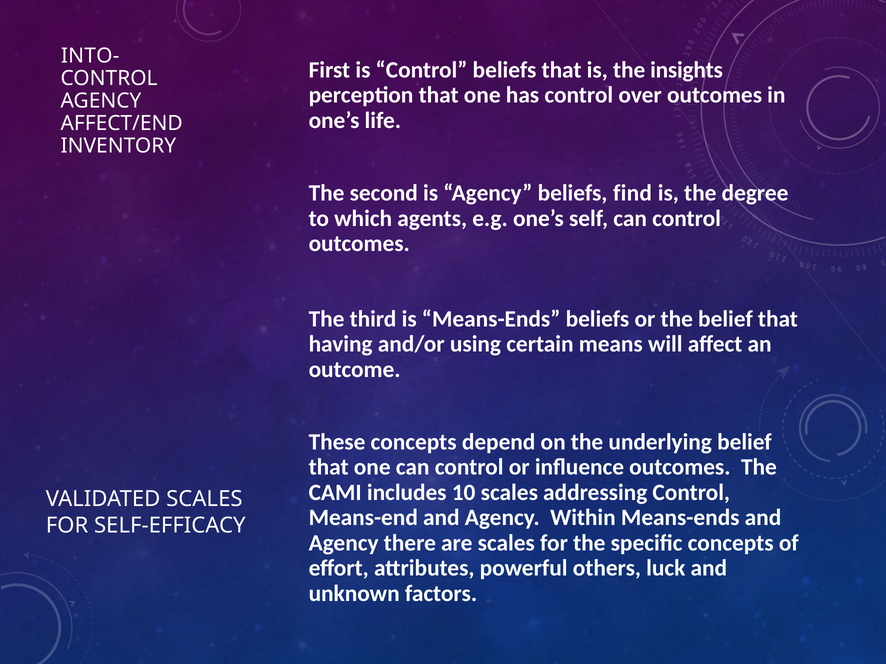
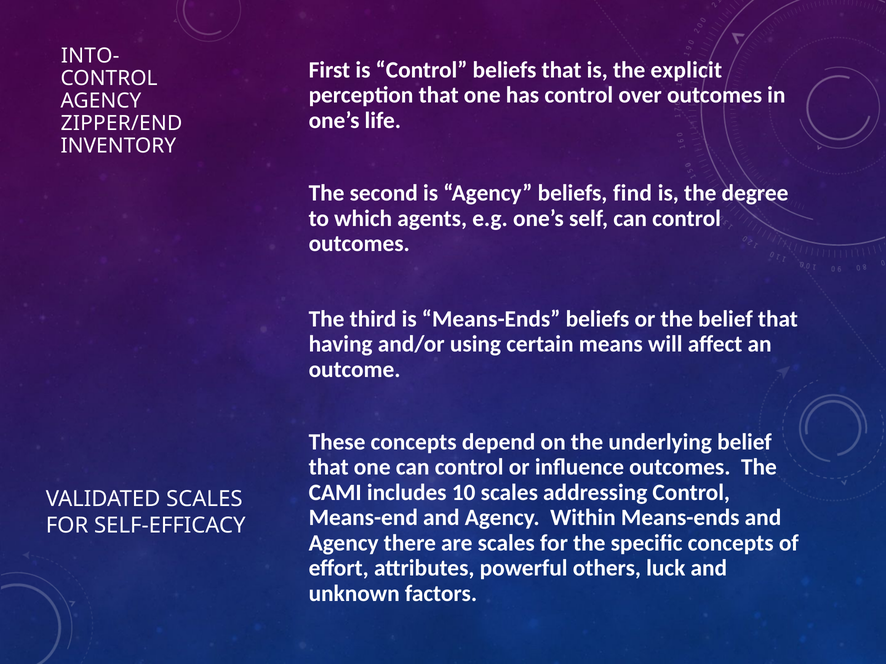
insights: insights -> explicit
AFFECT/END: AFFECT/END -> ZIPPER/END
